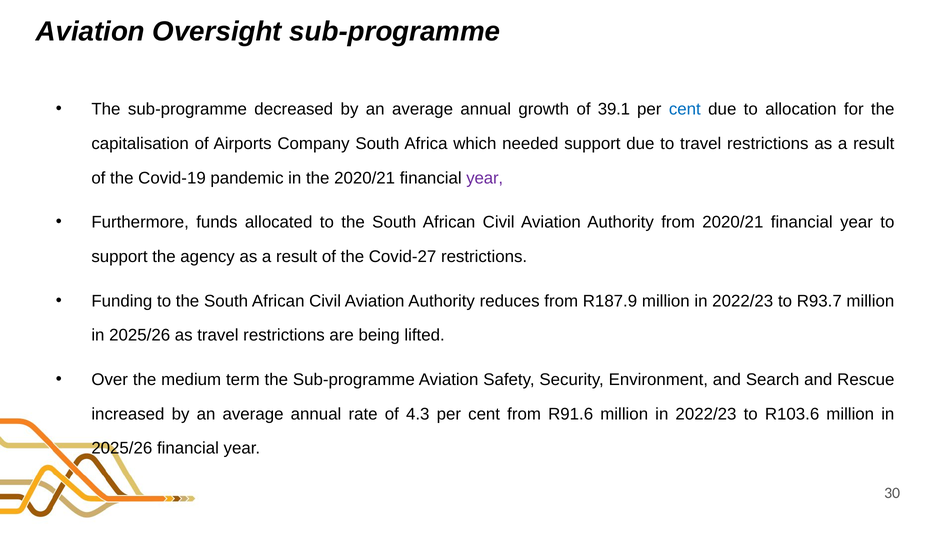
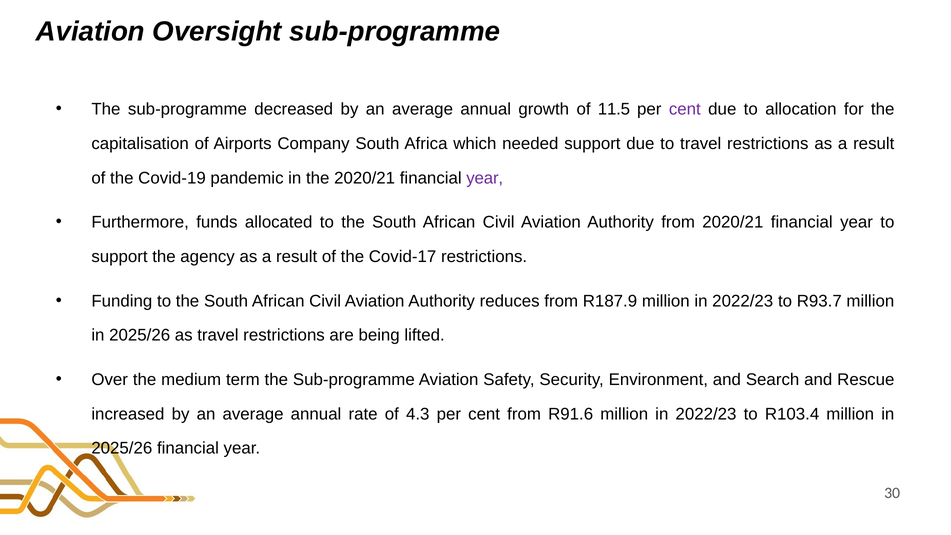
39.1: 39.1 -> 11.5
cent at (685, 109) colour: blue -> purple
Covid-27: Covid-27 -> Covid-17
R103.6: R103.6 -> R103.4
